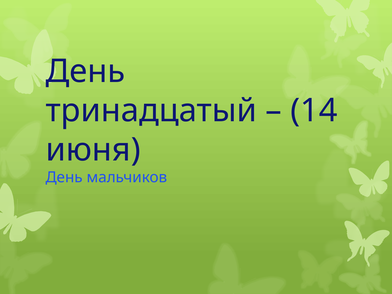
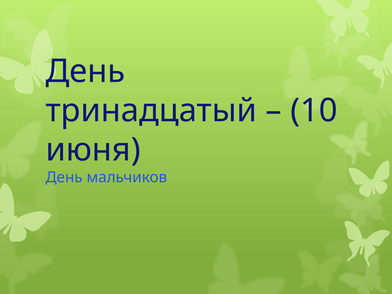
14: 14 -> 10
